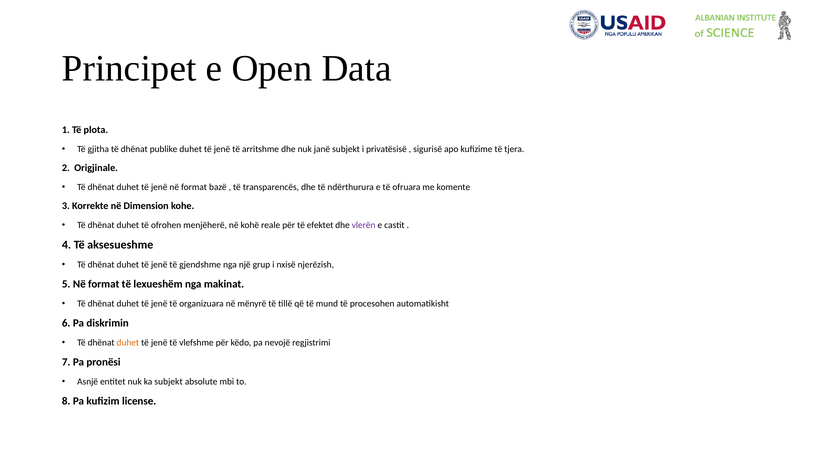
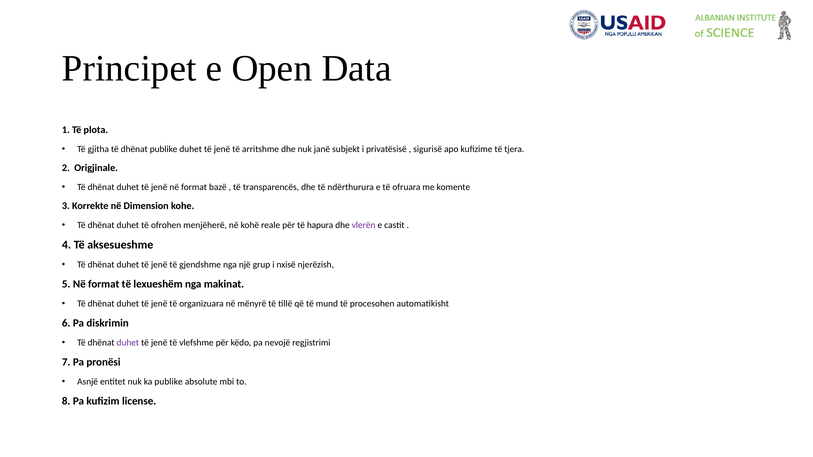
efektet: efektet -> hapura
duhet at (128, 343) colour: orange -> purple
ka subjekt: subjekt -> publike
